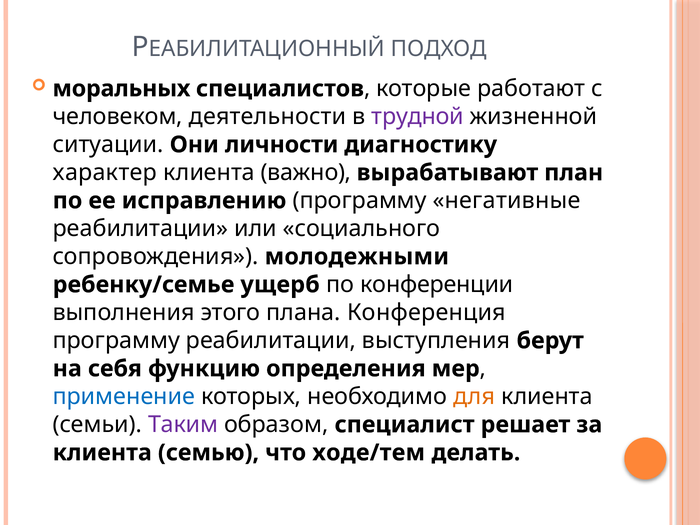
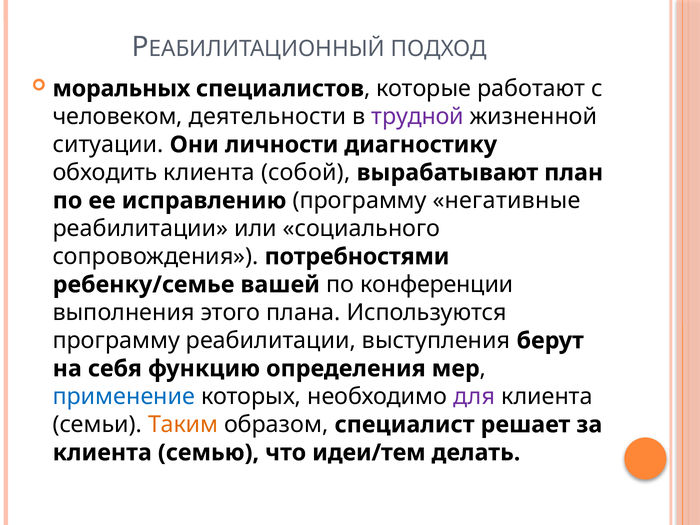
характер: характер -> обходить
важно: важно -> собой
молодежными: молодежными -> потребностями
ущерб: ущерб -> вашей
Конференция: Конференция -> Используются
для colour: orange -> purple
Таким colour: purple -> orange
ходе/тем: ходе/тем -> идеи/тем
